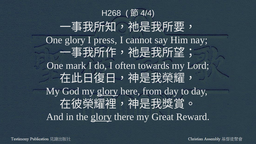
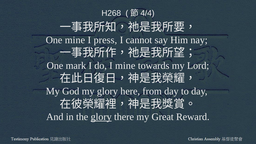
One glory: glory -> mine
I often: often -> mine
glory at (107, 91) underline: present -> none
